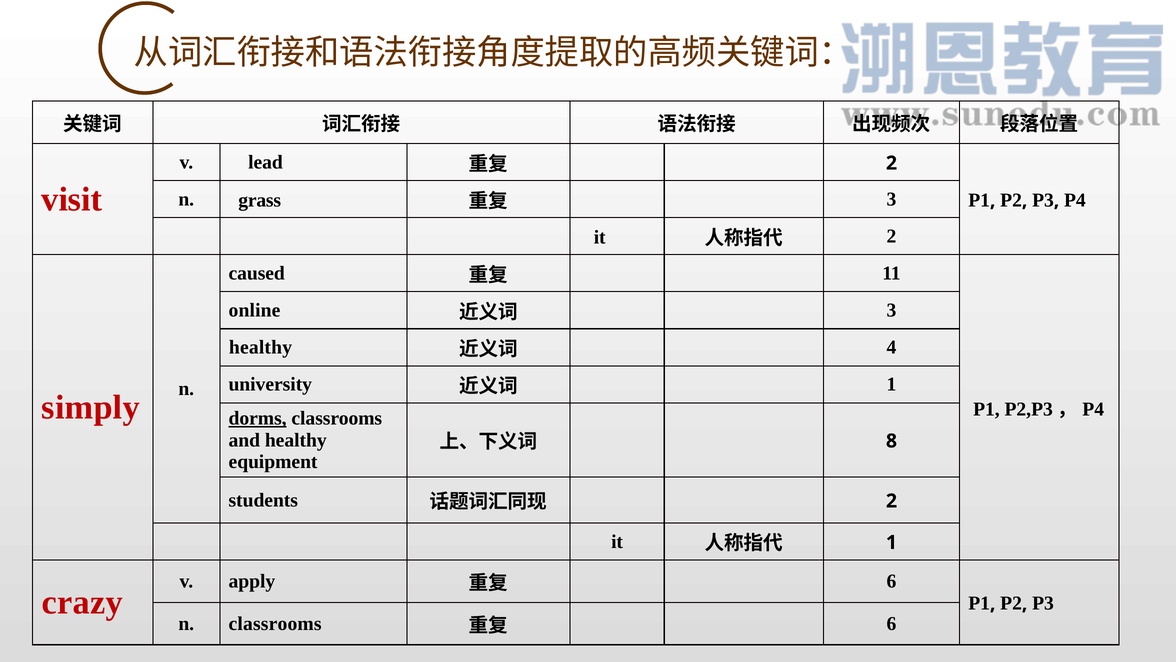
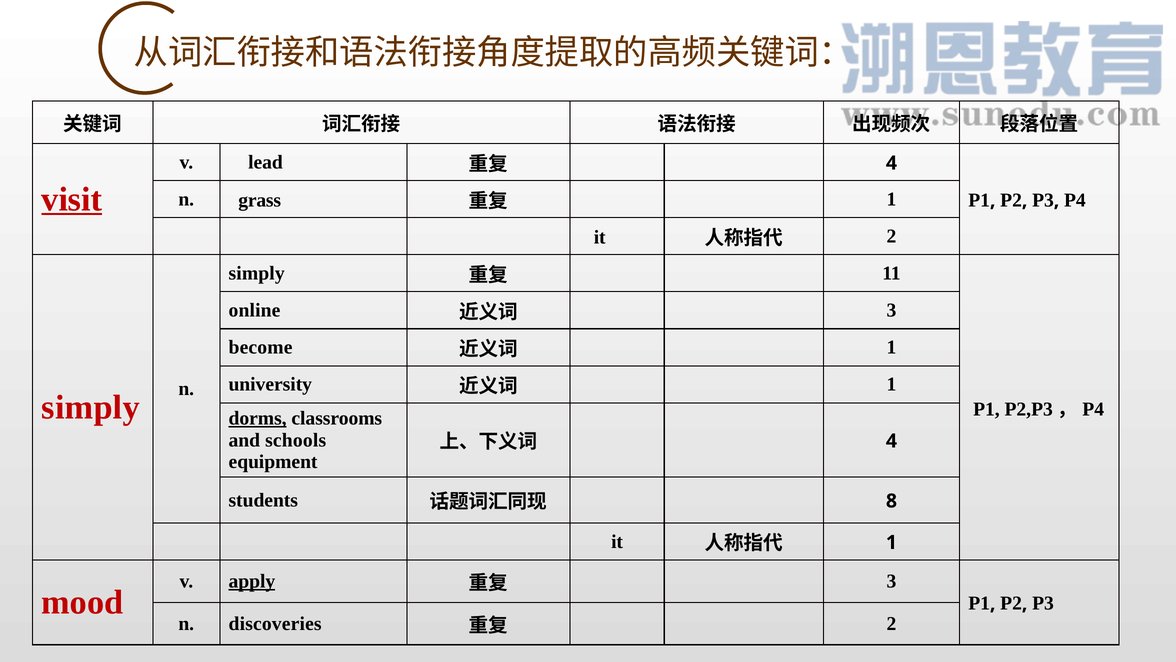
2 at (891, 163): 2 -> 4
visit underline: none -> present
3 at (892, 199): 3 -> 1
caused at (257, 273): caused -> simply
healthy at (261, 347): healthy -> become
4 at (892, 347): 4 -> 1
and healthy: healthy -> schools
8 at (891, 441): 8 -> 4
2 at (891, 501): 2 -> 8
apply underline: none -> present
6 at (892, 581): 6 -> 3
crazy: crazy -> mood
n classrooms: classrooms -> discoveries
6 at (892, 623): 6 -> 2
